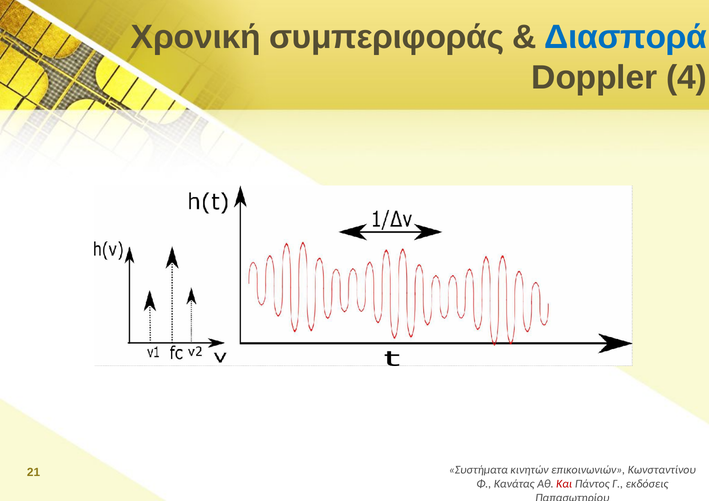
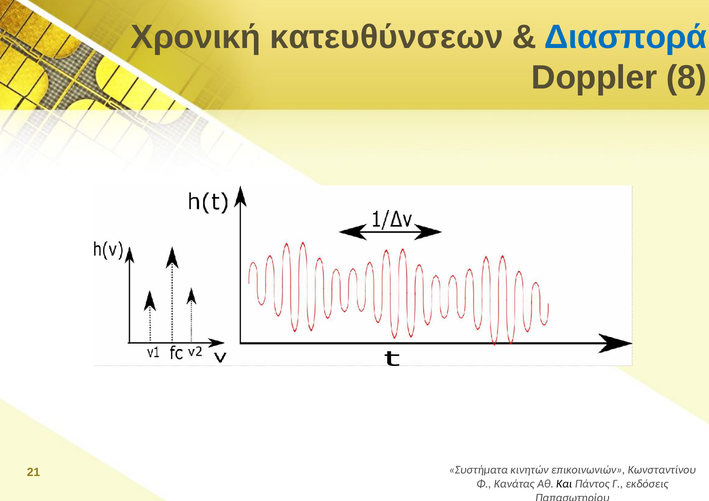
συμπεριφοράς: συμπεριφοράς -> κατευθύνσεων
4: 4 -> 8
Και colour: red -> black
